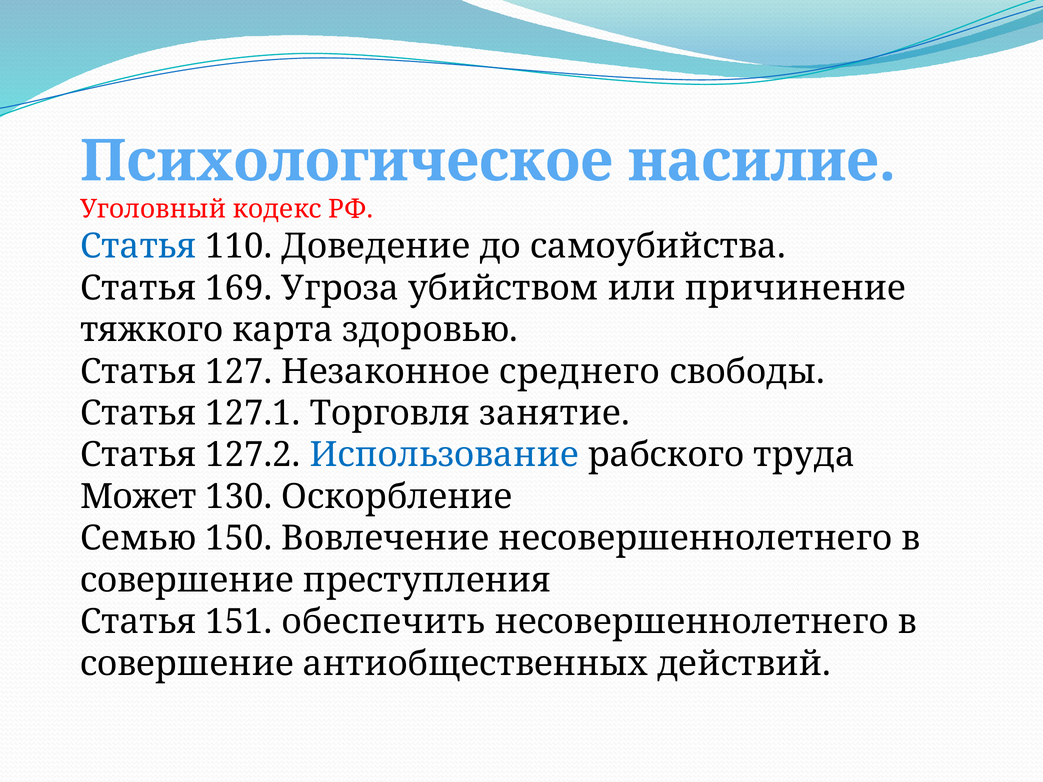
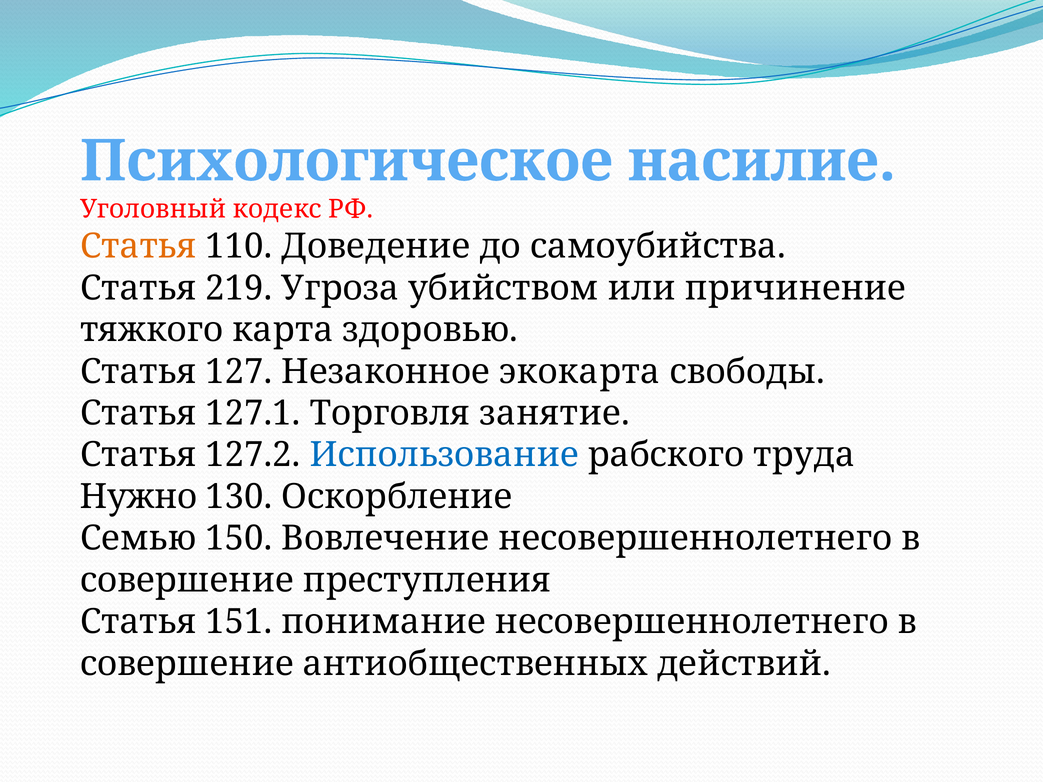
Статья at (138, 247) colour: blue -> orange
169: 169 -> 219
среднего: среднего -> экокарта
Может: Может -> Нужно
обеспечить: обеспечить -> понимание
